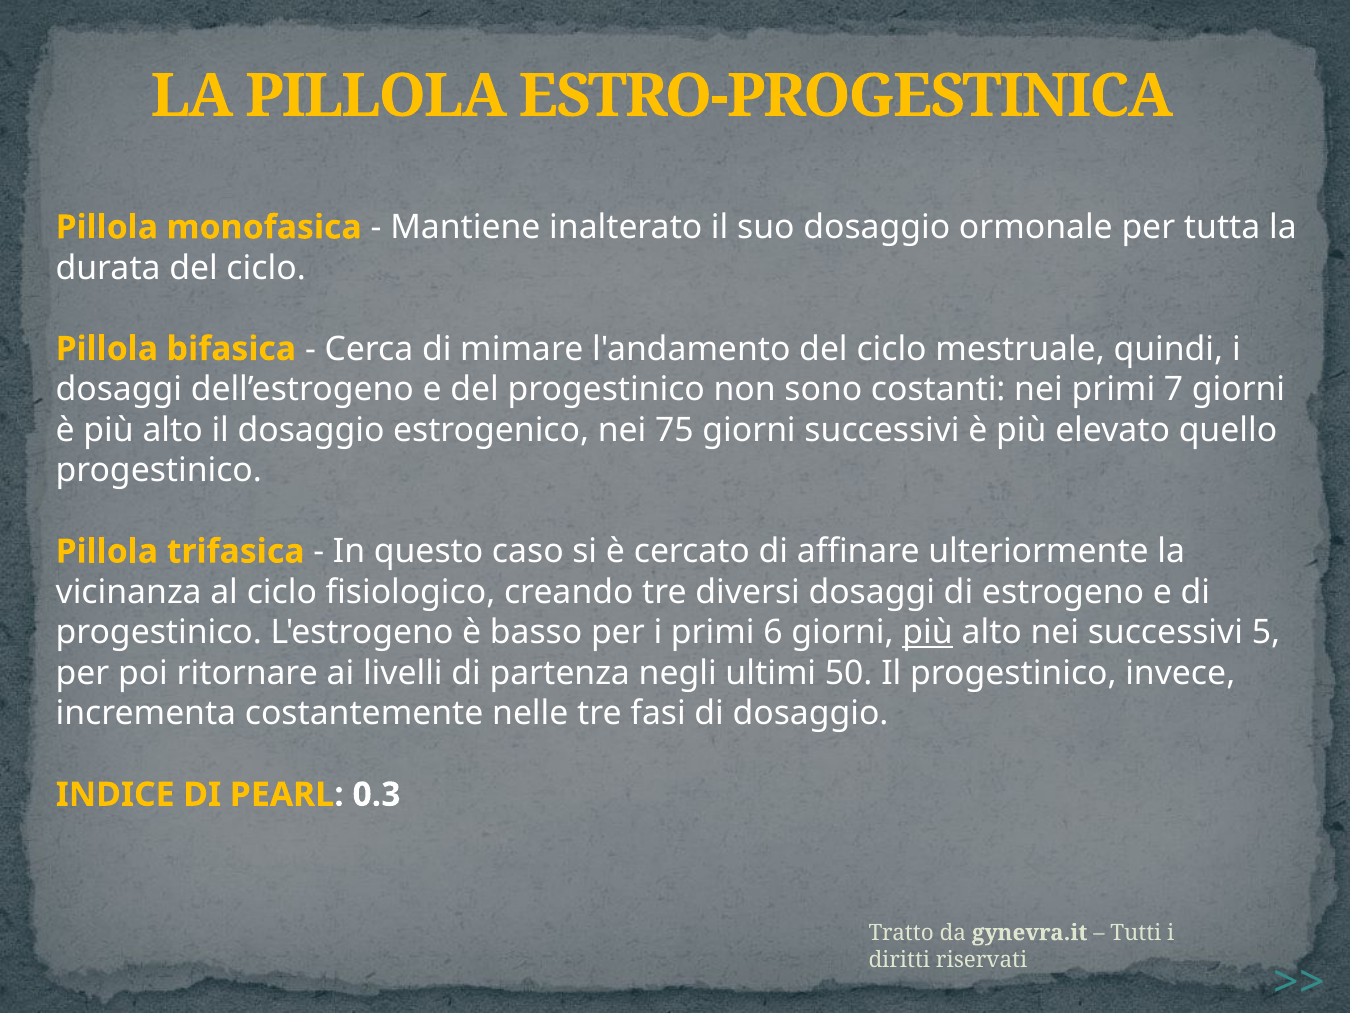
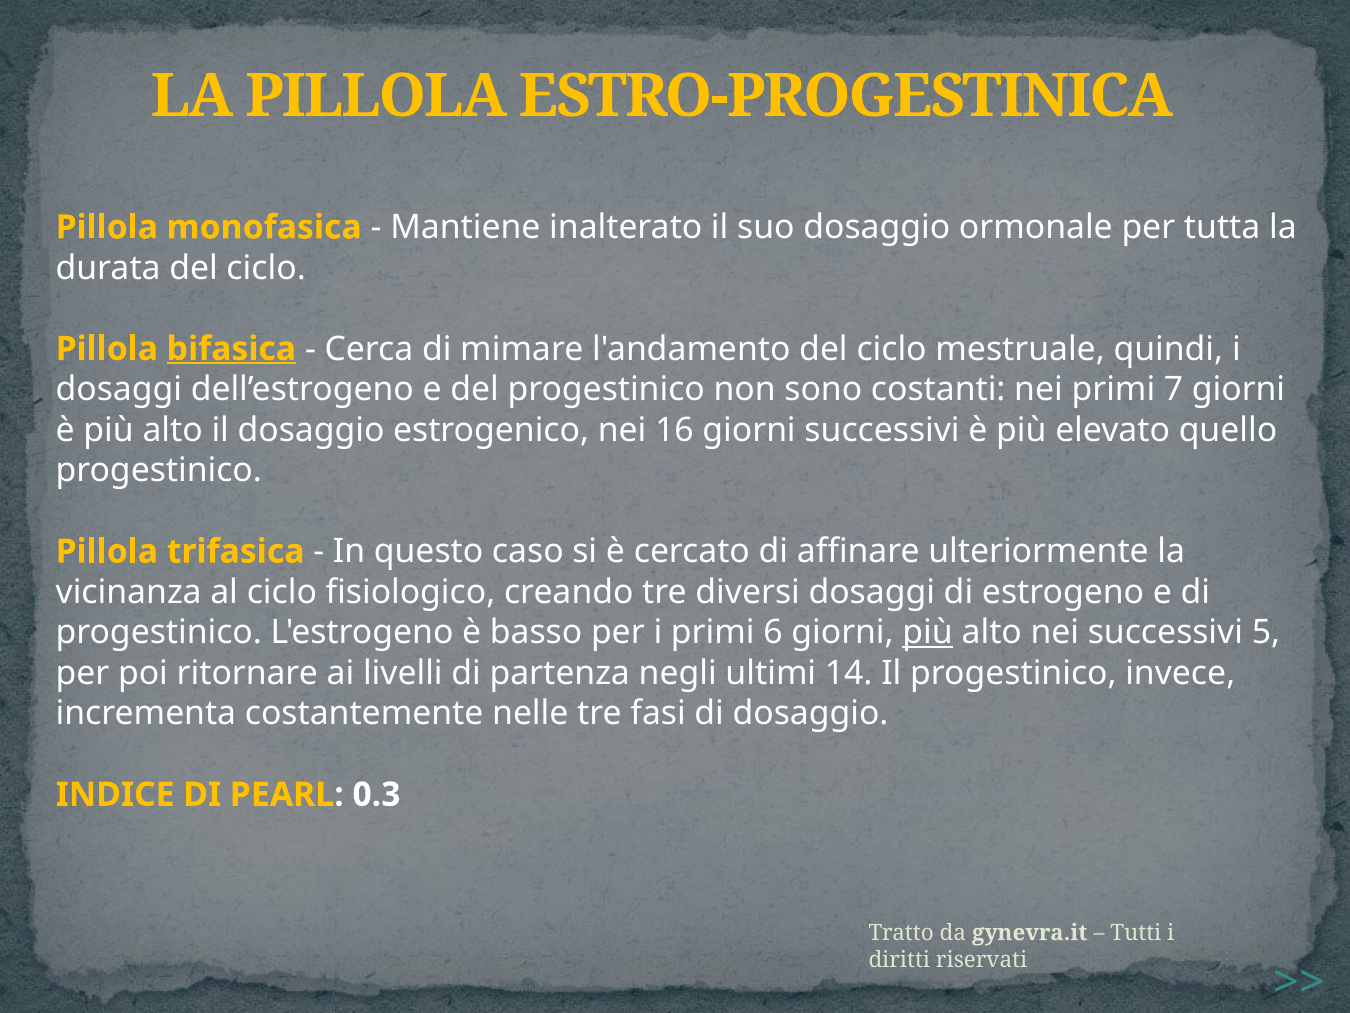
bifasica underline: none -> present
75: 75 -> 16
50: 50 -> 14
